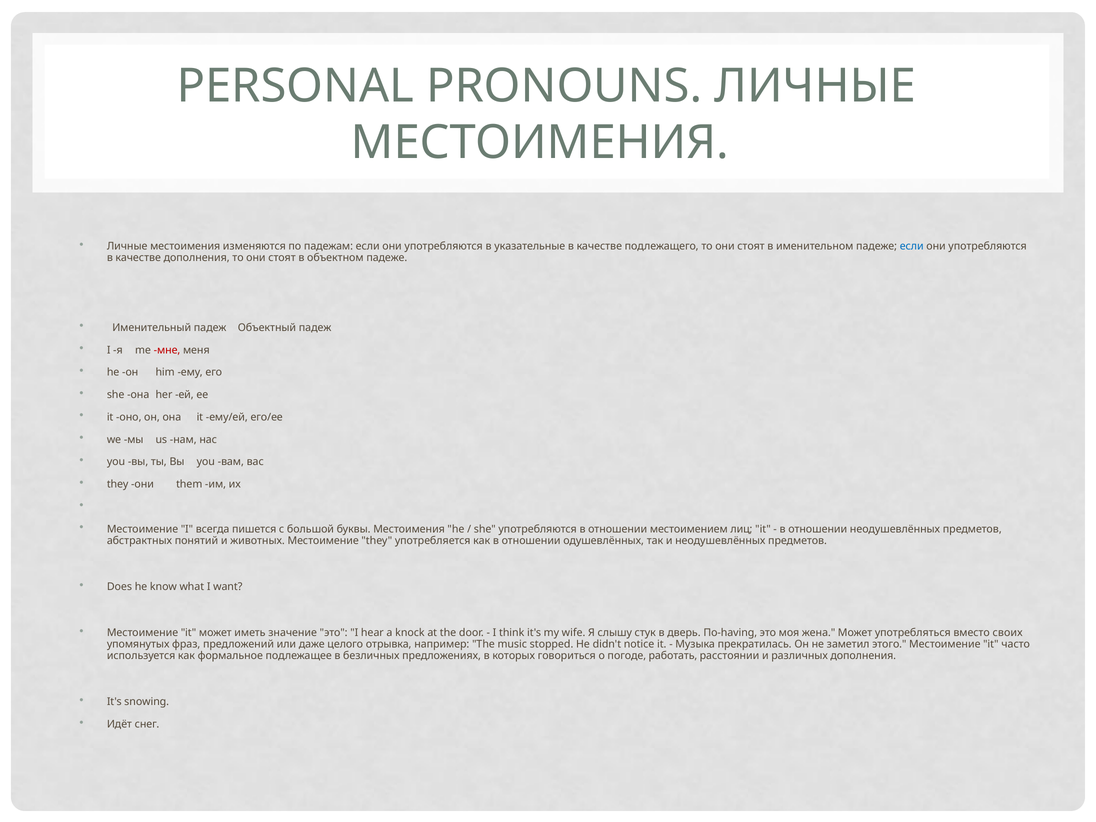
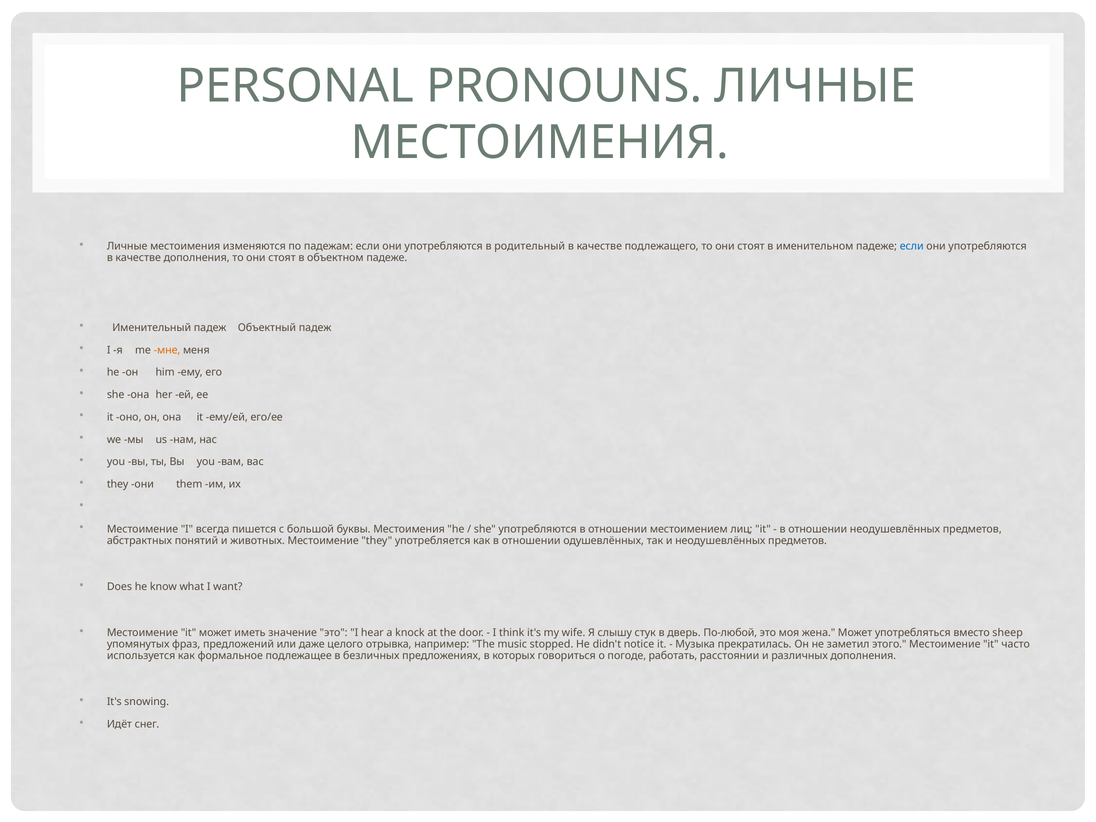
указательные: указательные -> родительный
мне colour: red -> orange
По-having: По-having -> По-любой
своих: своих -> sheep
